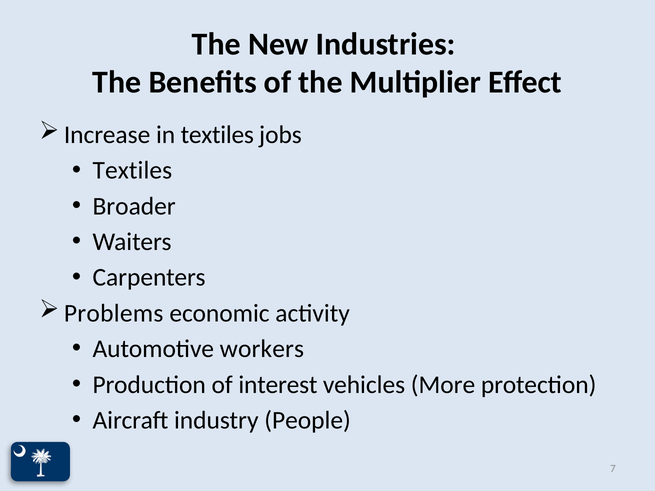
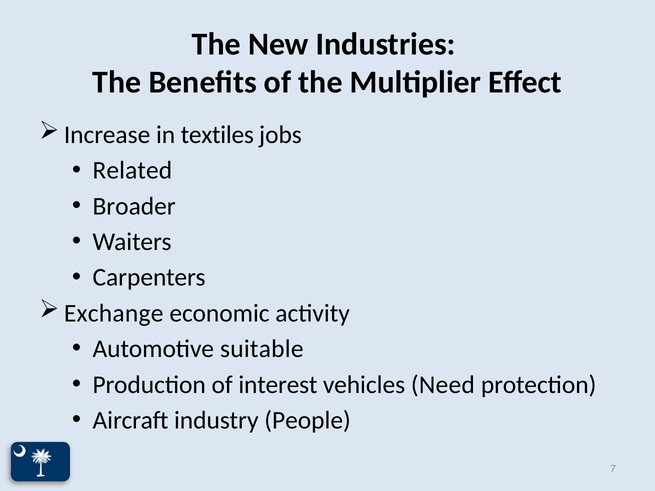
Textiles at (132, 171): Textiles -> Related
Problems: Problems -> Exchange
workers: workers -> suitable
More: More -> Need
